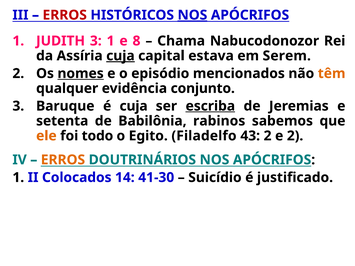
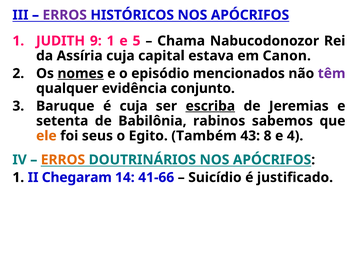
ERROS at (65, 15) colour: red -> purple
NOS at (192, 15) underline: present -> none
JUDITH 3: 3 -> 9
8: 8 -> 5
cuja at (120, 56) underline: present -> none
Serem: Serem -> Canon
têm colour: orange -> purple
todo: todo -> seus
Filadelfo: Filadelfo -> Também
43 2: 2 -> 8
e 2: 2 -> 4
Colocados: Colocados -> Chegaram
41-30: 41-30 -> 41-66
